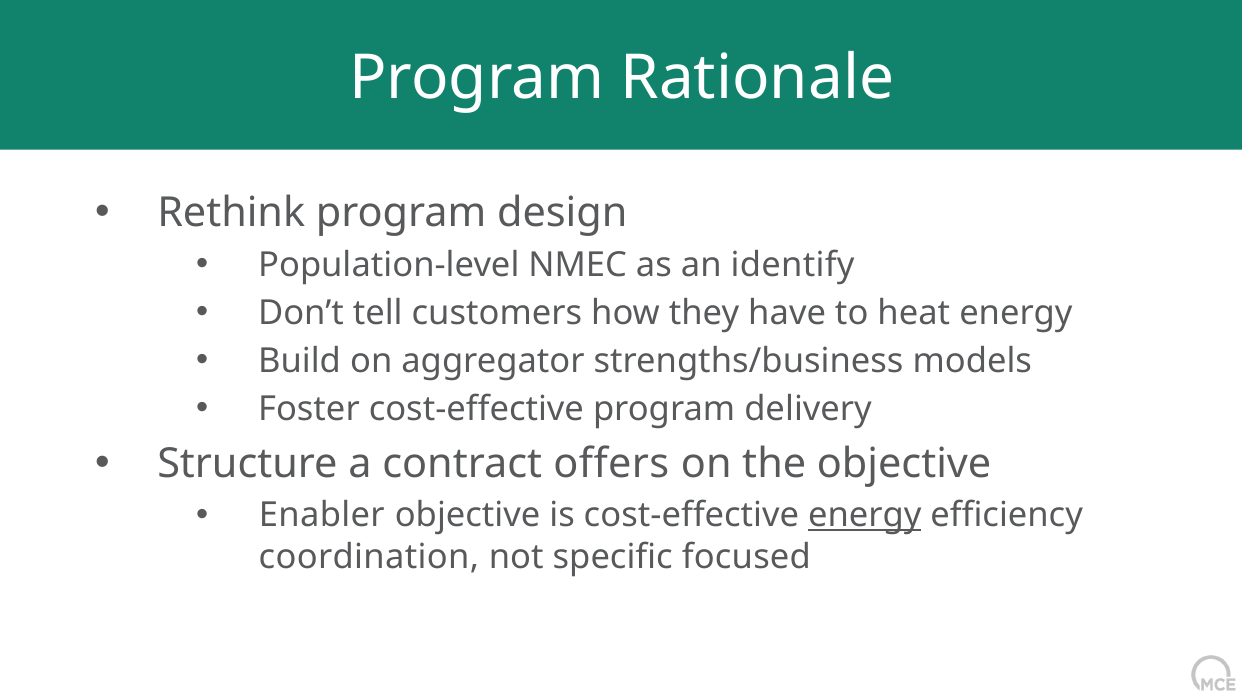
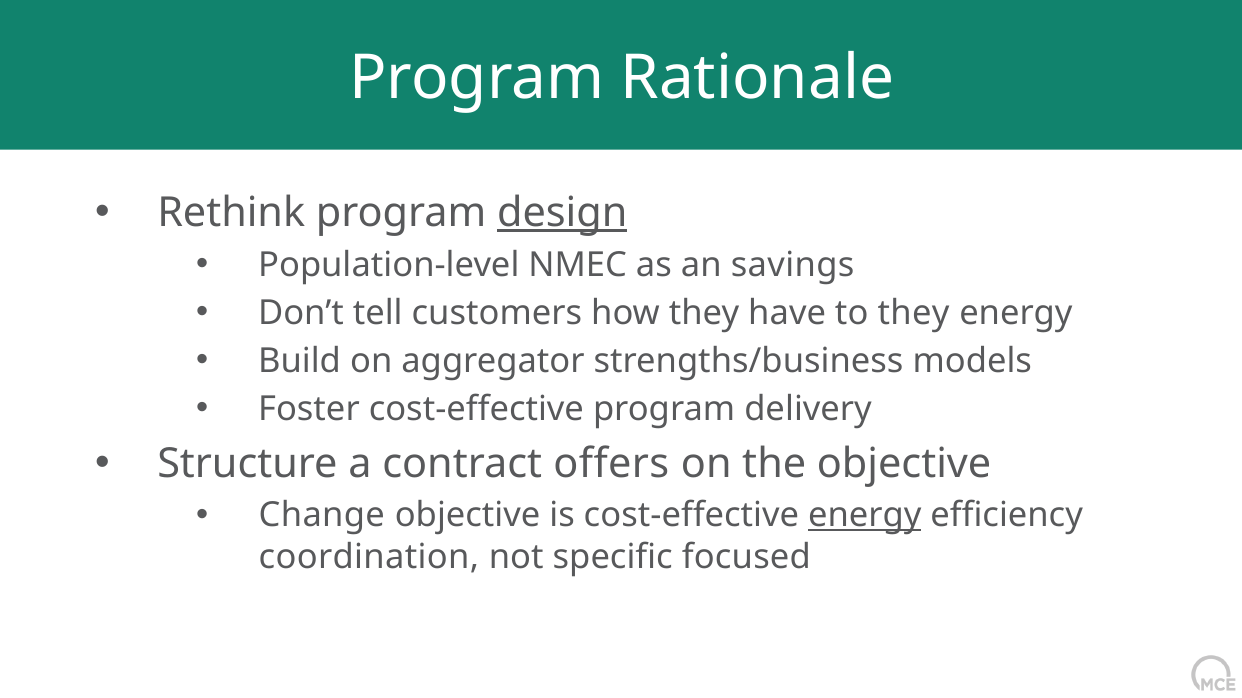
design underline: none -> present
identify: identify -> savings
to heat: heat -> they
Enabler: Enabler -> Change
